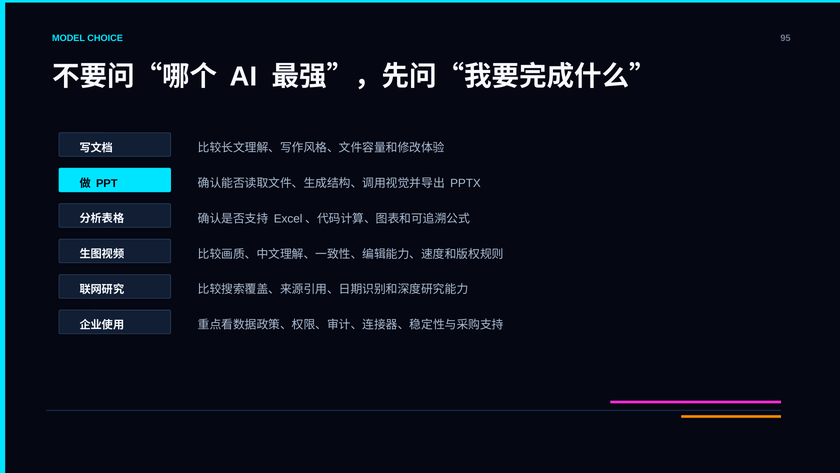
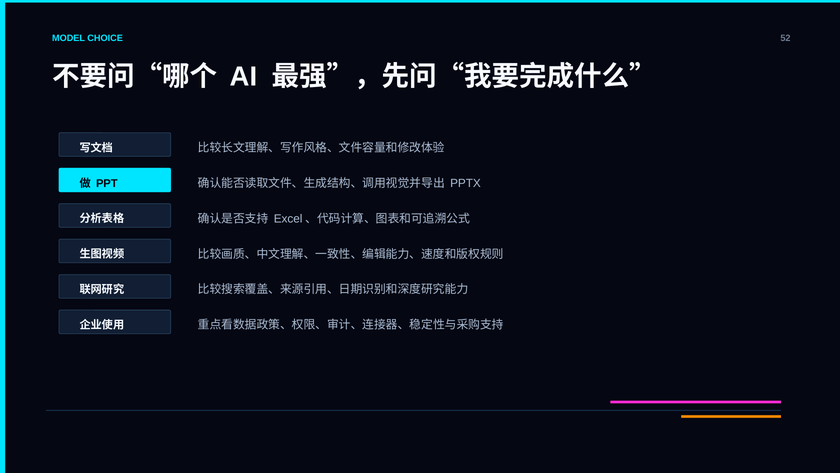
95: 95 -> 52
